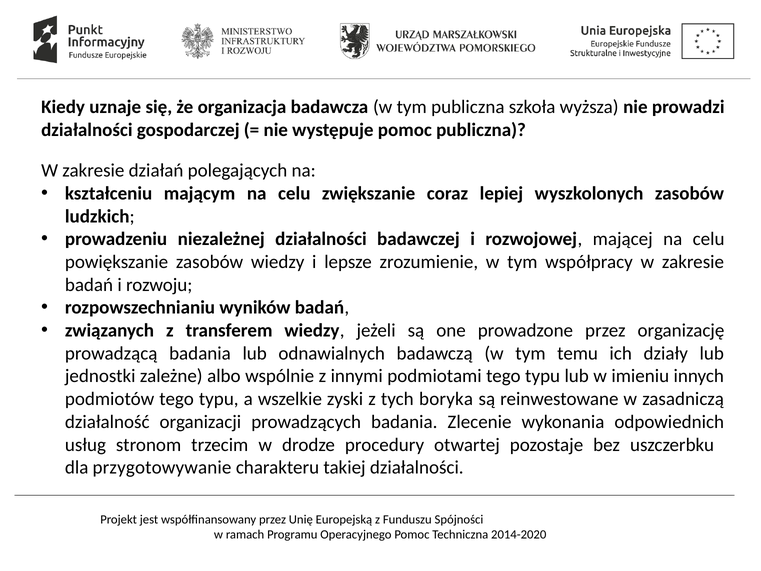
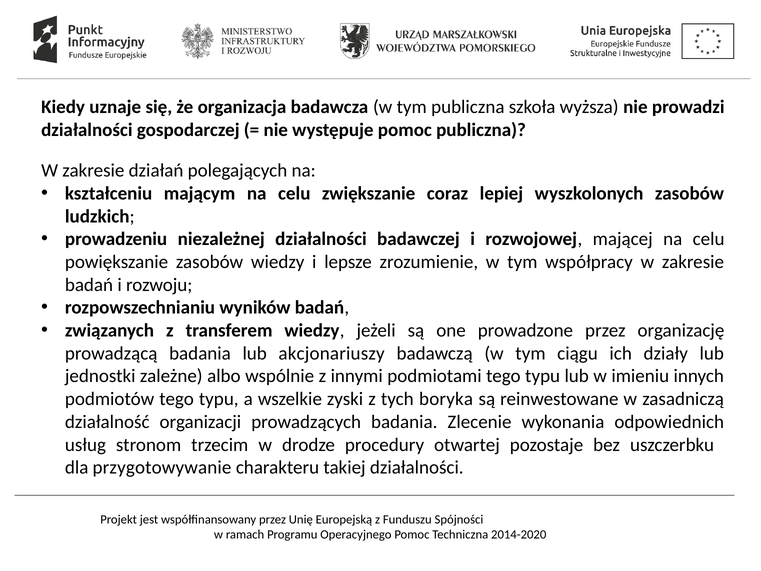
odnawialnych: odnawialnych -> akcjonariuszy
temu: temu -> ciągu
